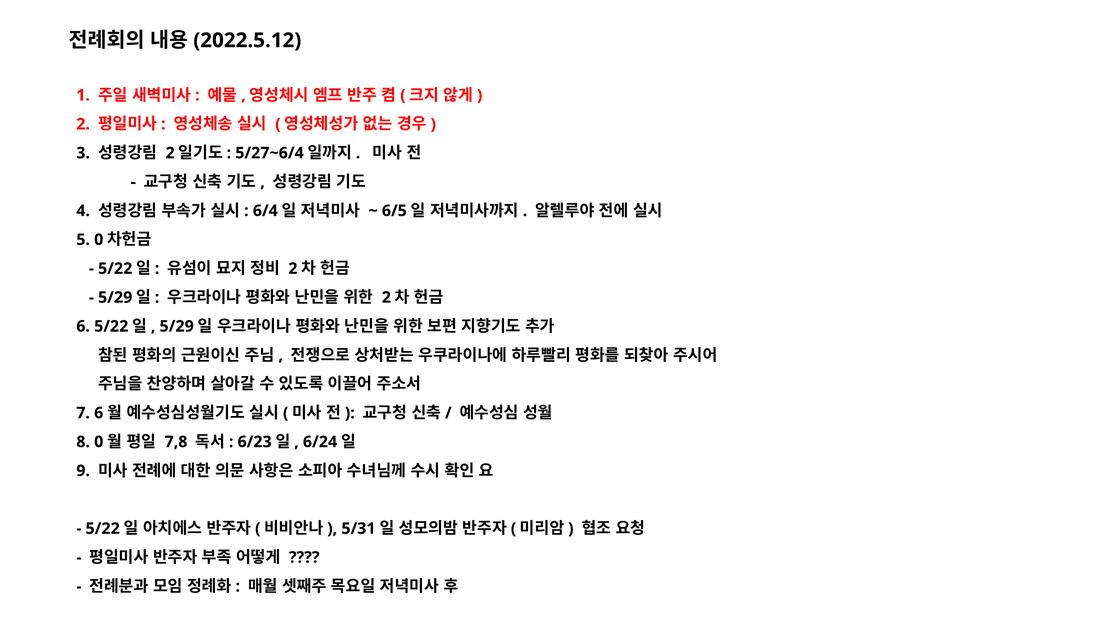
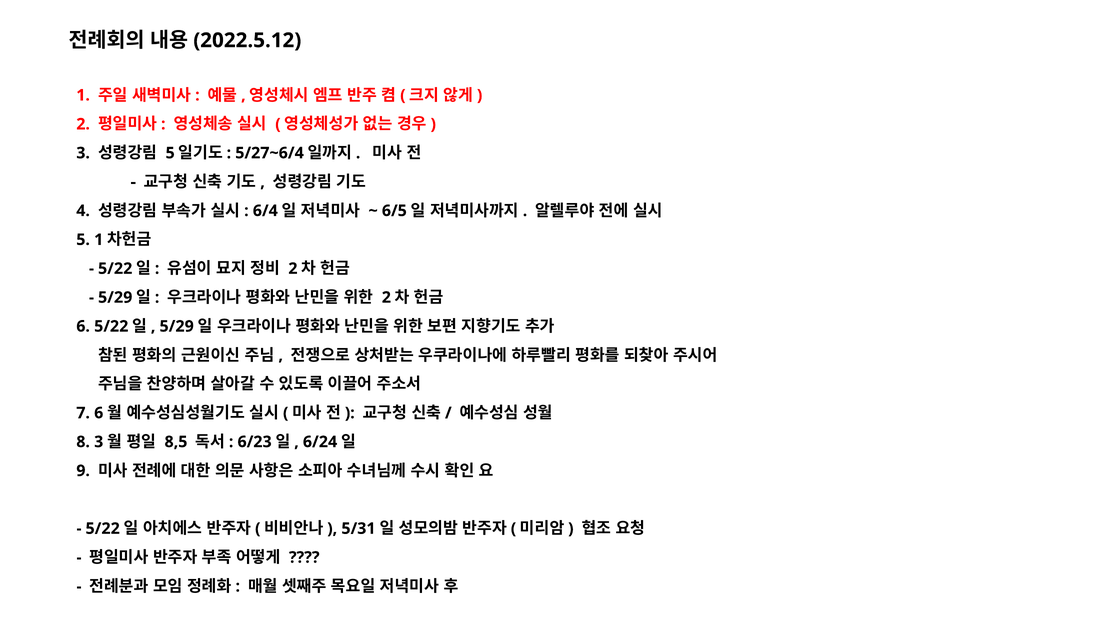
2 at (170, 153): 2 -> 5
5 0: 0 -> 1
8 0: 0 -> 3
7,8: 7,8 -> 8,5
